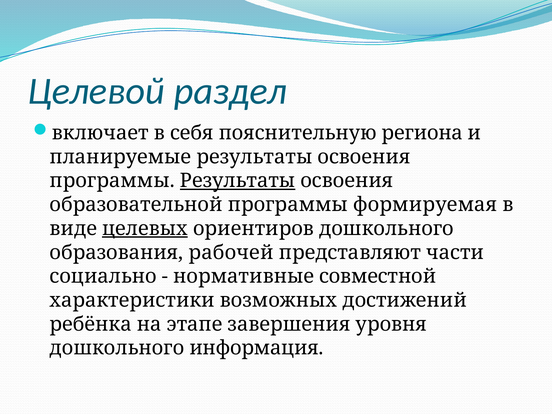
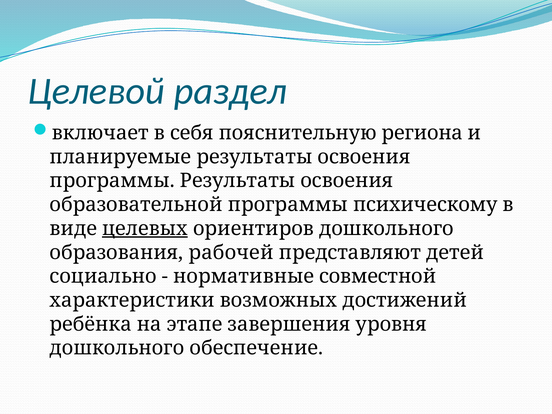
Результаты at (238, 181) underline: present -> none
формируемая: формируемая -> психическому
части: части -> детей
информация: информация -> обеспечение
